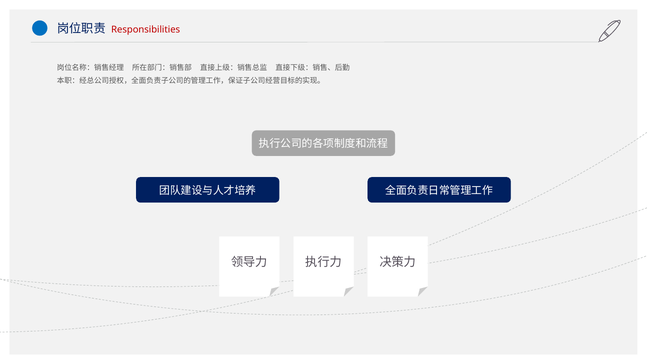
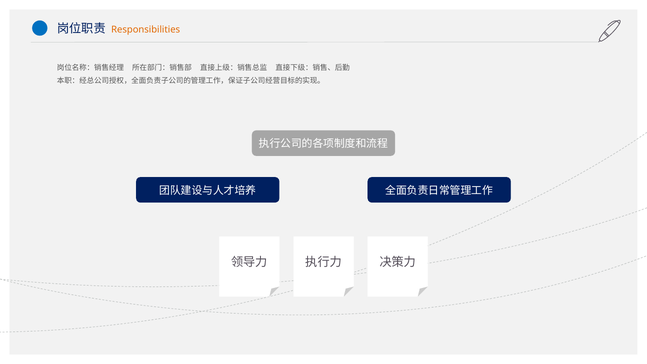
Responsibilities colour: red -> orange
